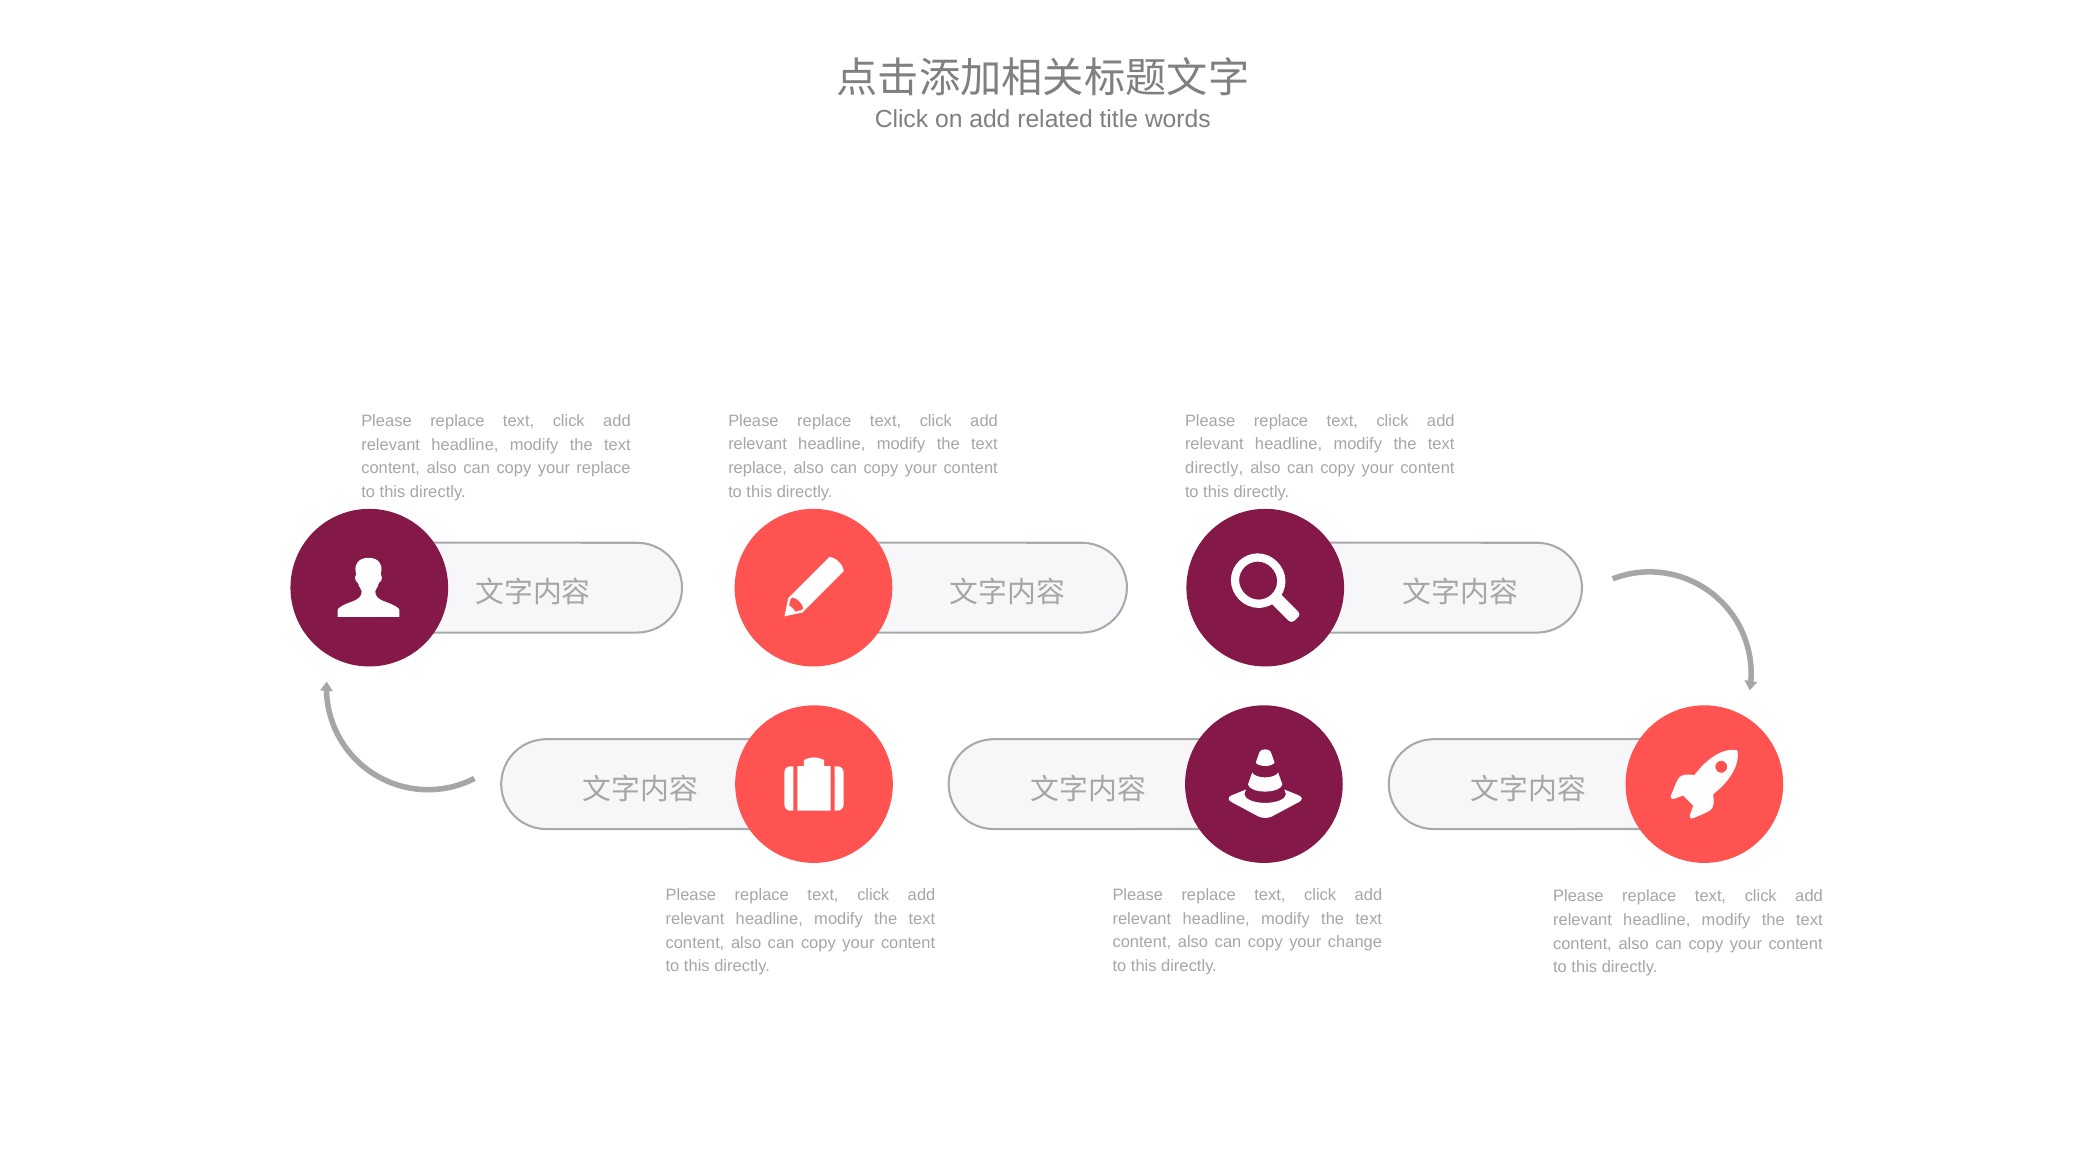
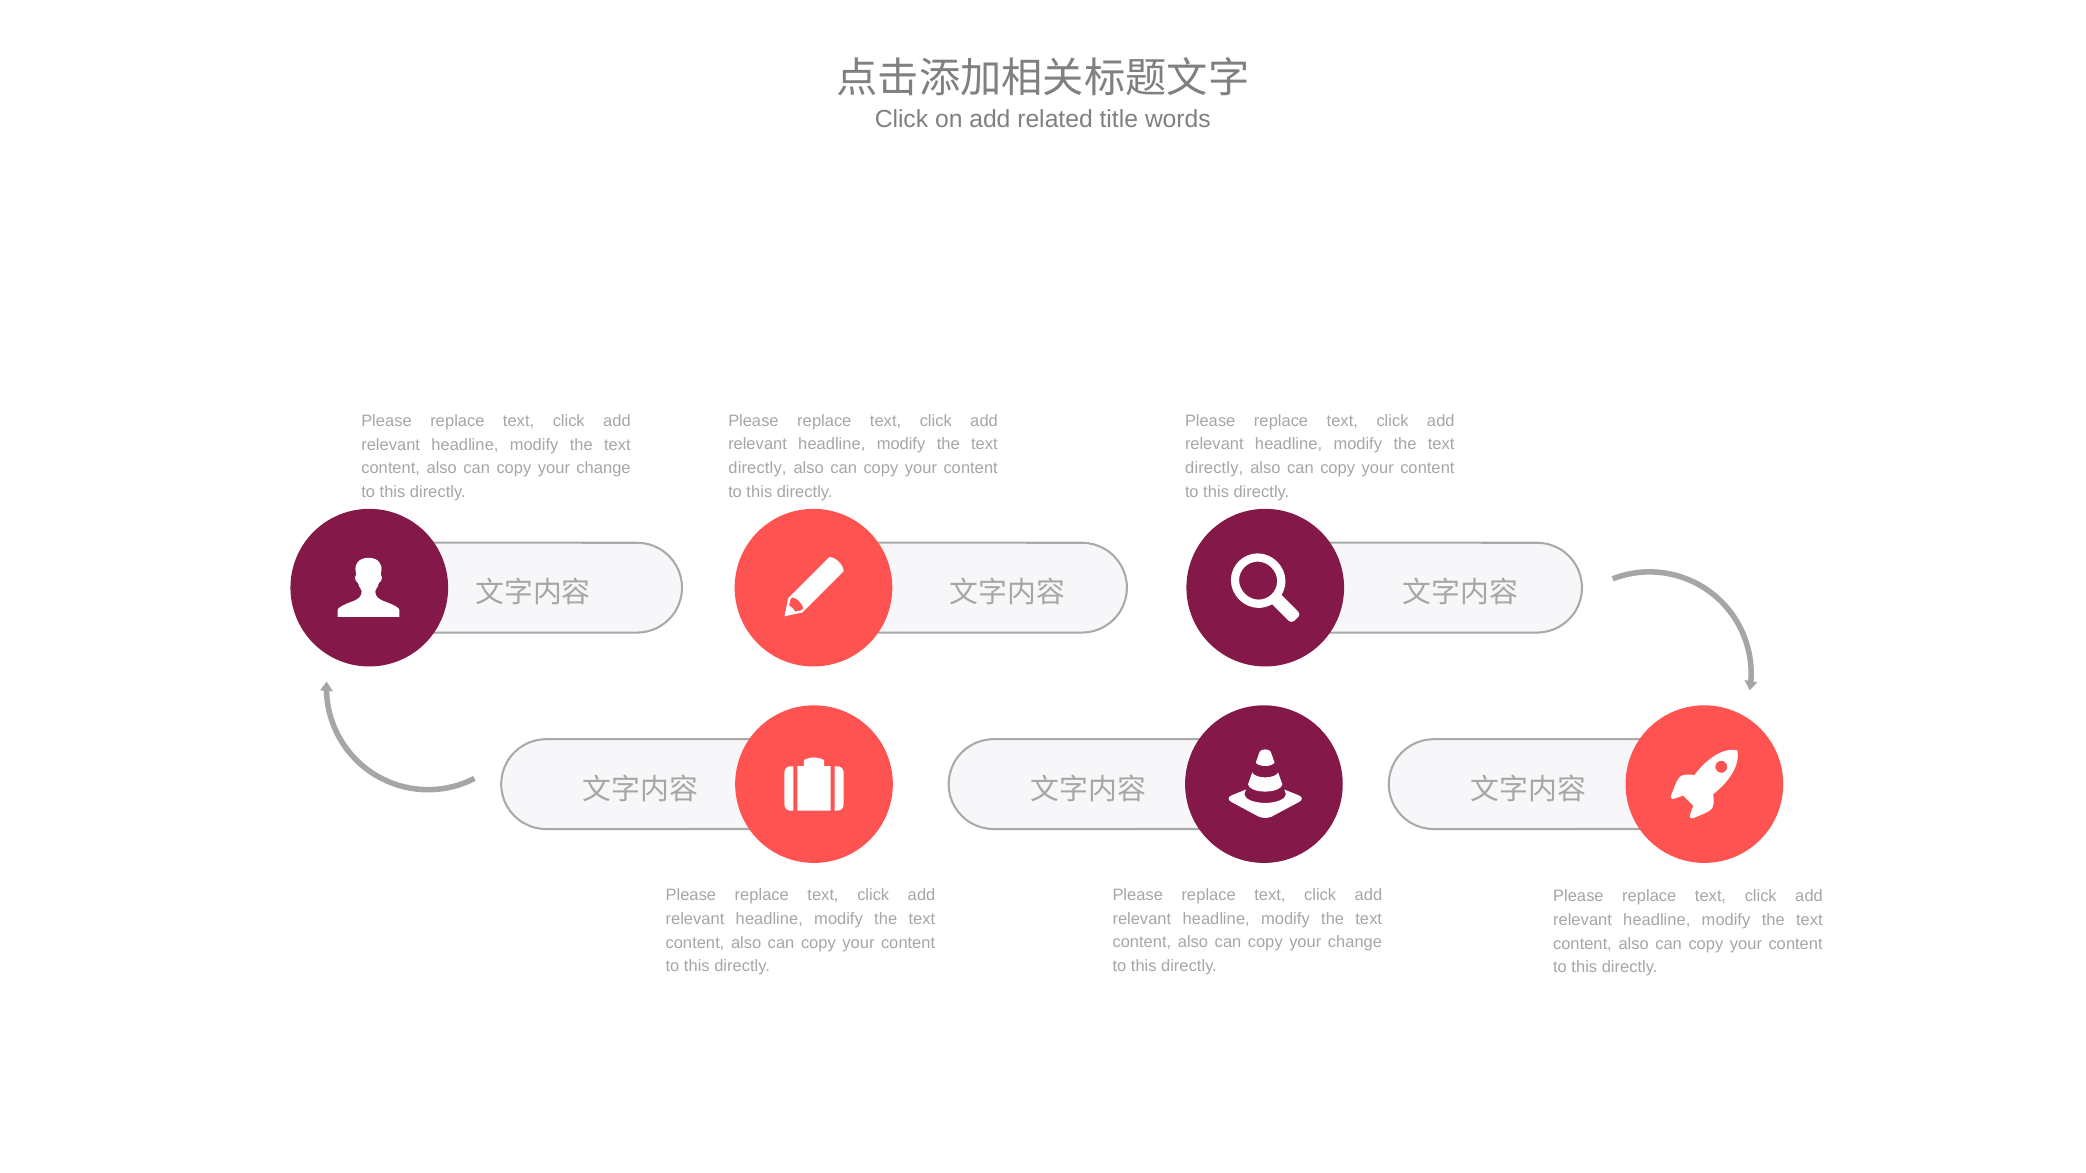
replace at (758, 468): replace -> directly
replace at (604, 468): replace -> change
